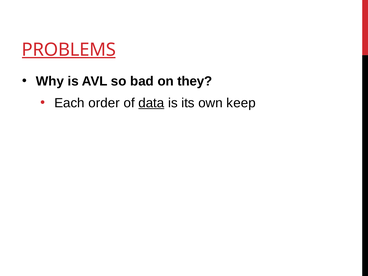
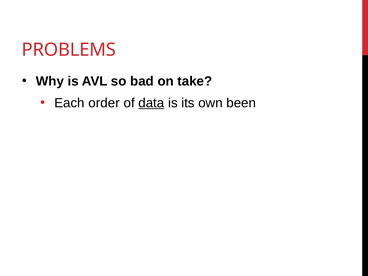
PROBLEMS underline: present -> none
they: they -> take
keep: keep -> been
